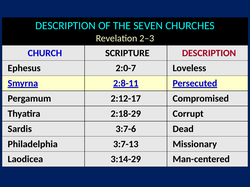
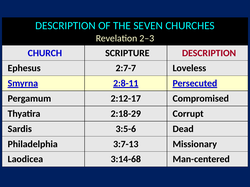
2:0-7: 2:0-7 -> 2:7-7
3:7-6: 3:7-6 -> 3:5-6
3:14-29: 3:14-29 -> 3:14-68
